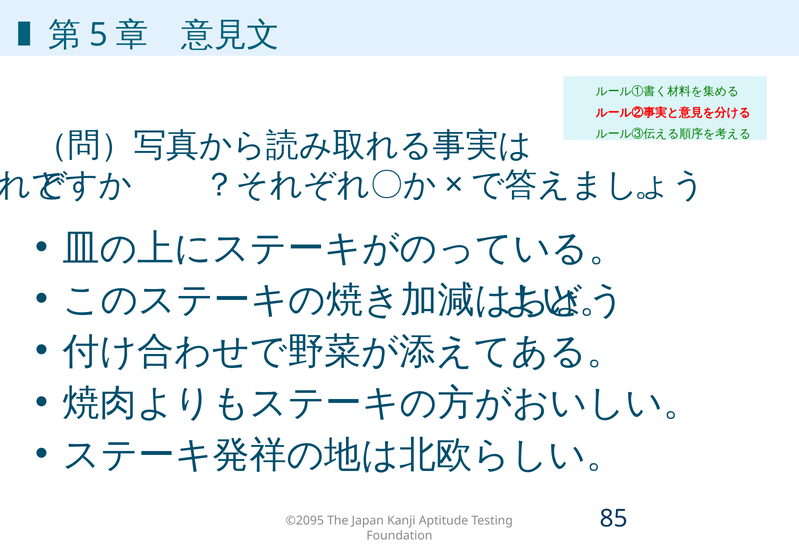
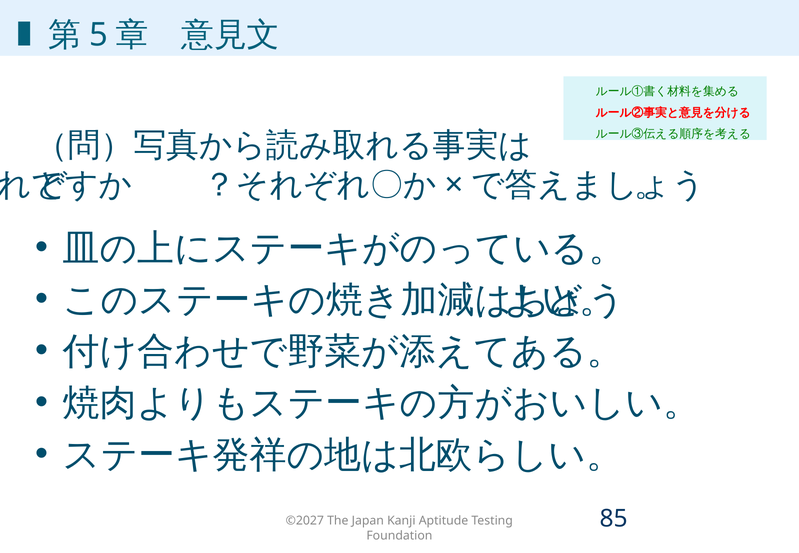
©2095: ©2095 -> ©2027
